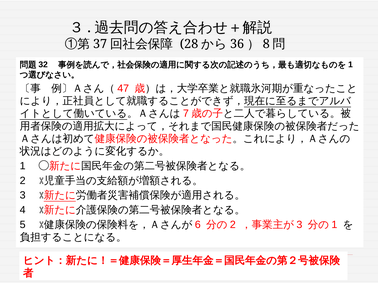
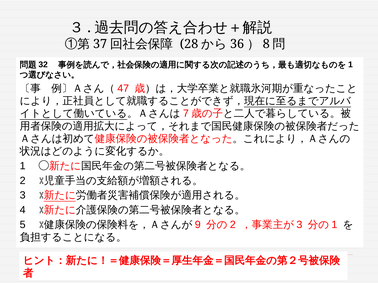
6: 6 -> 9
